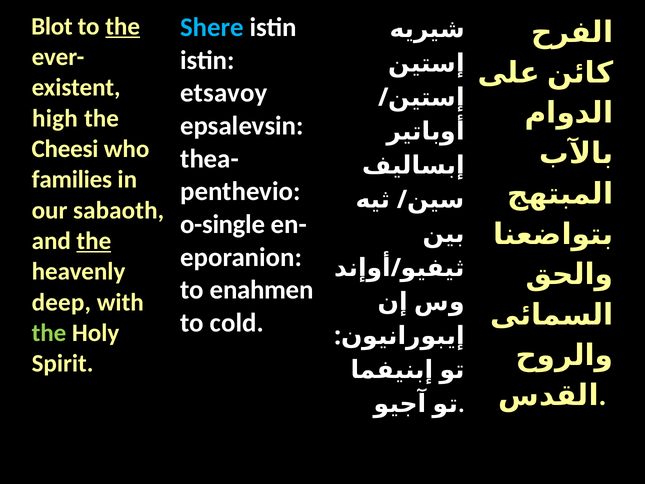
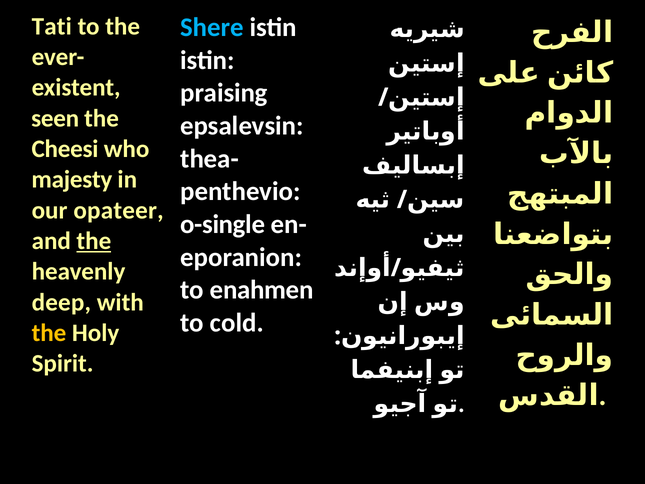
Blot: Blot -> Tati
the at (123, 26) underline: present -> none
etsavoy: etsavoy -> praising
high: high -> seen
families: families -> majesty
sabaoth: sabaoth -> opateer
the at (49, 333) colour: light green -> yellow
